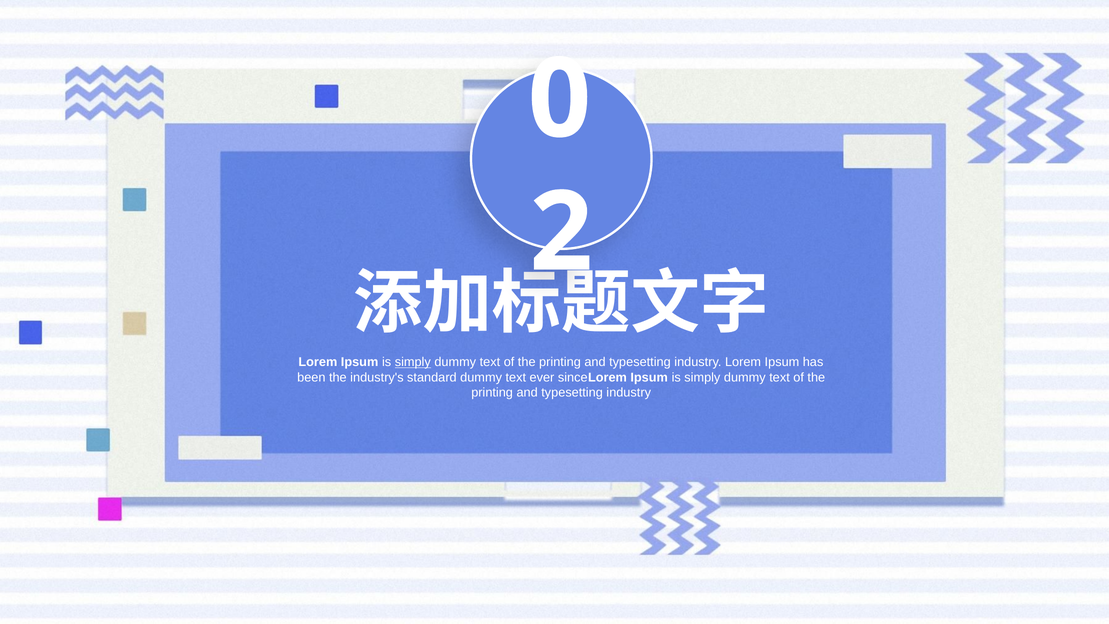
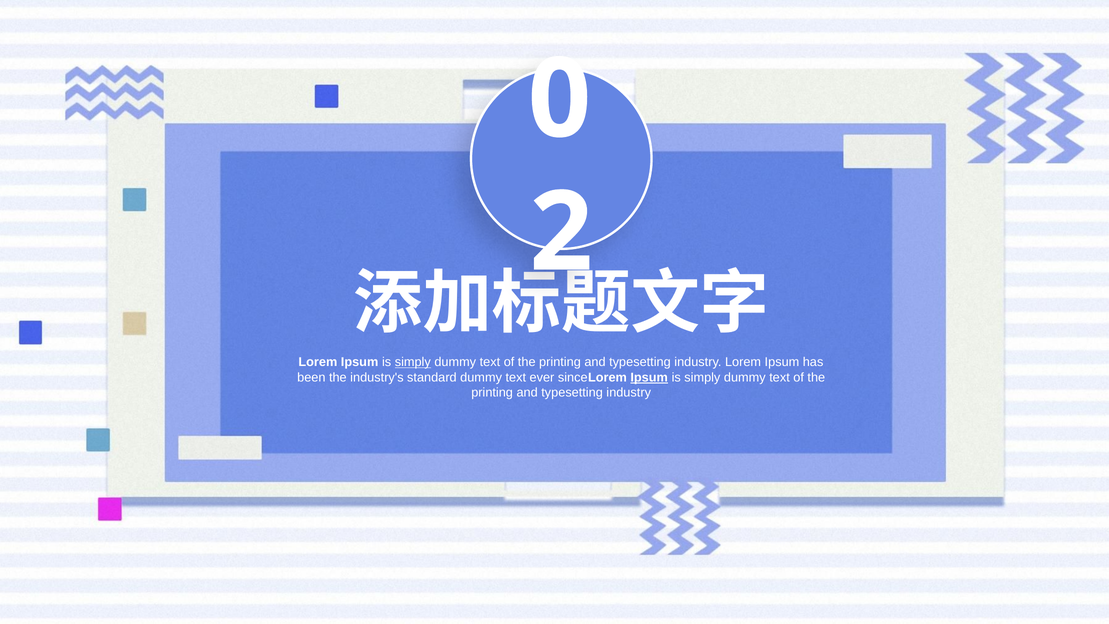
Ipsum at (649, 377) underline: none -> present
